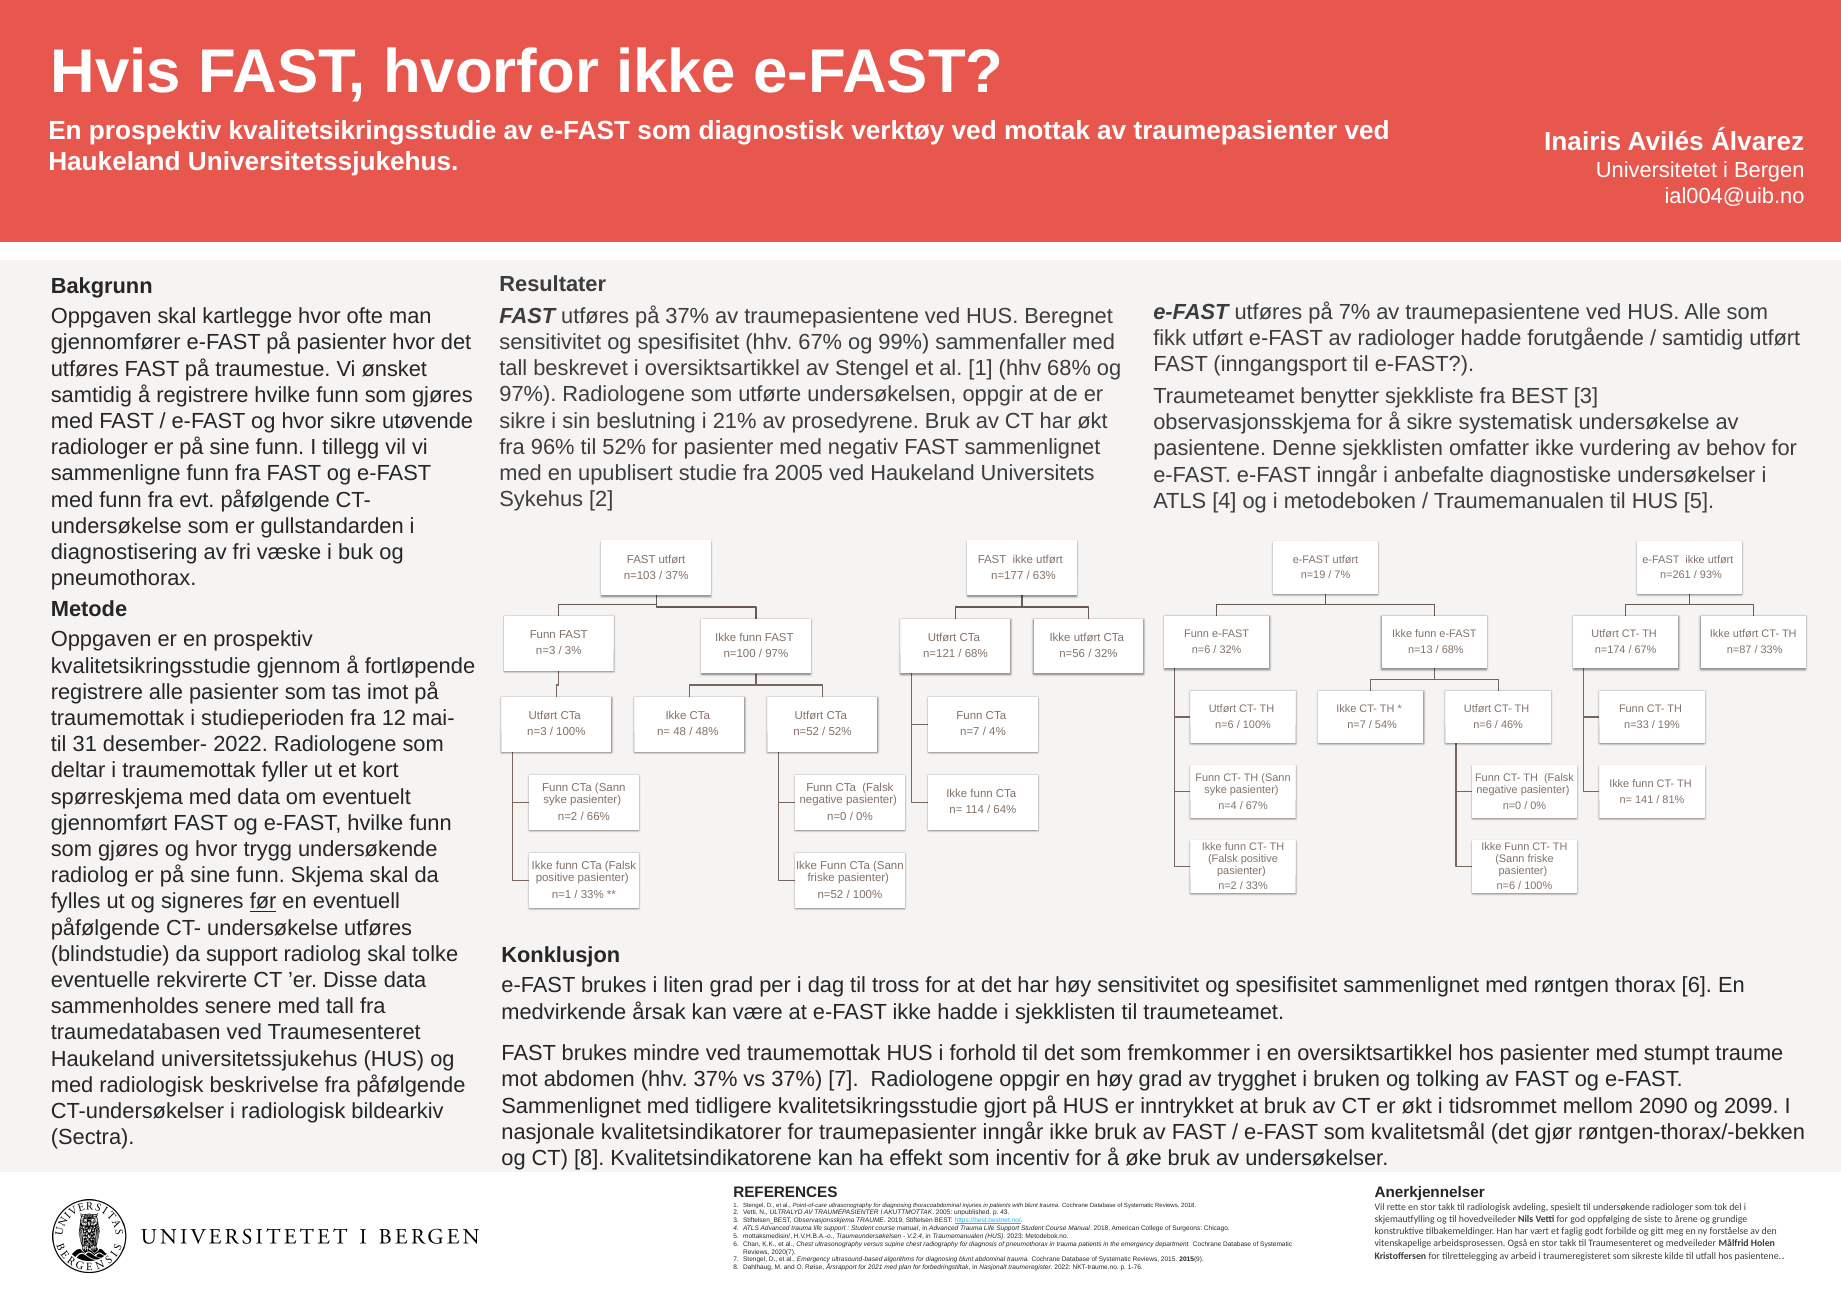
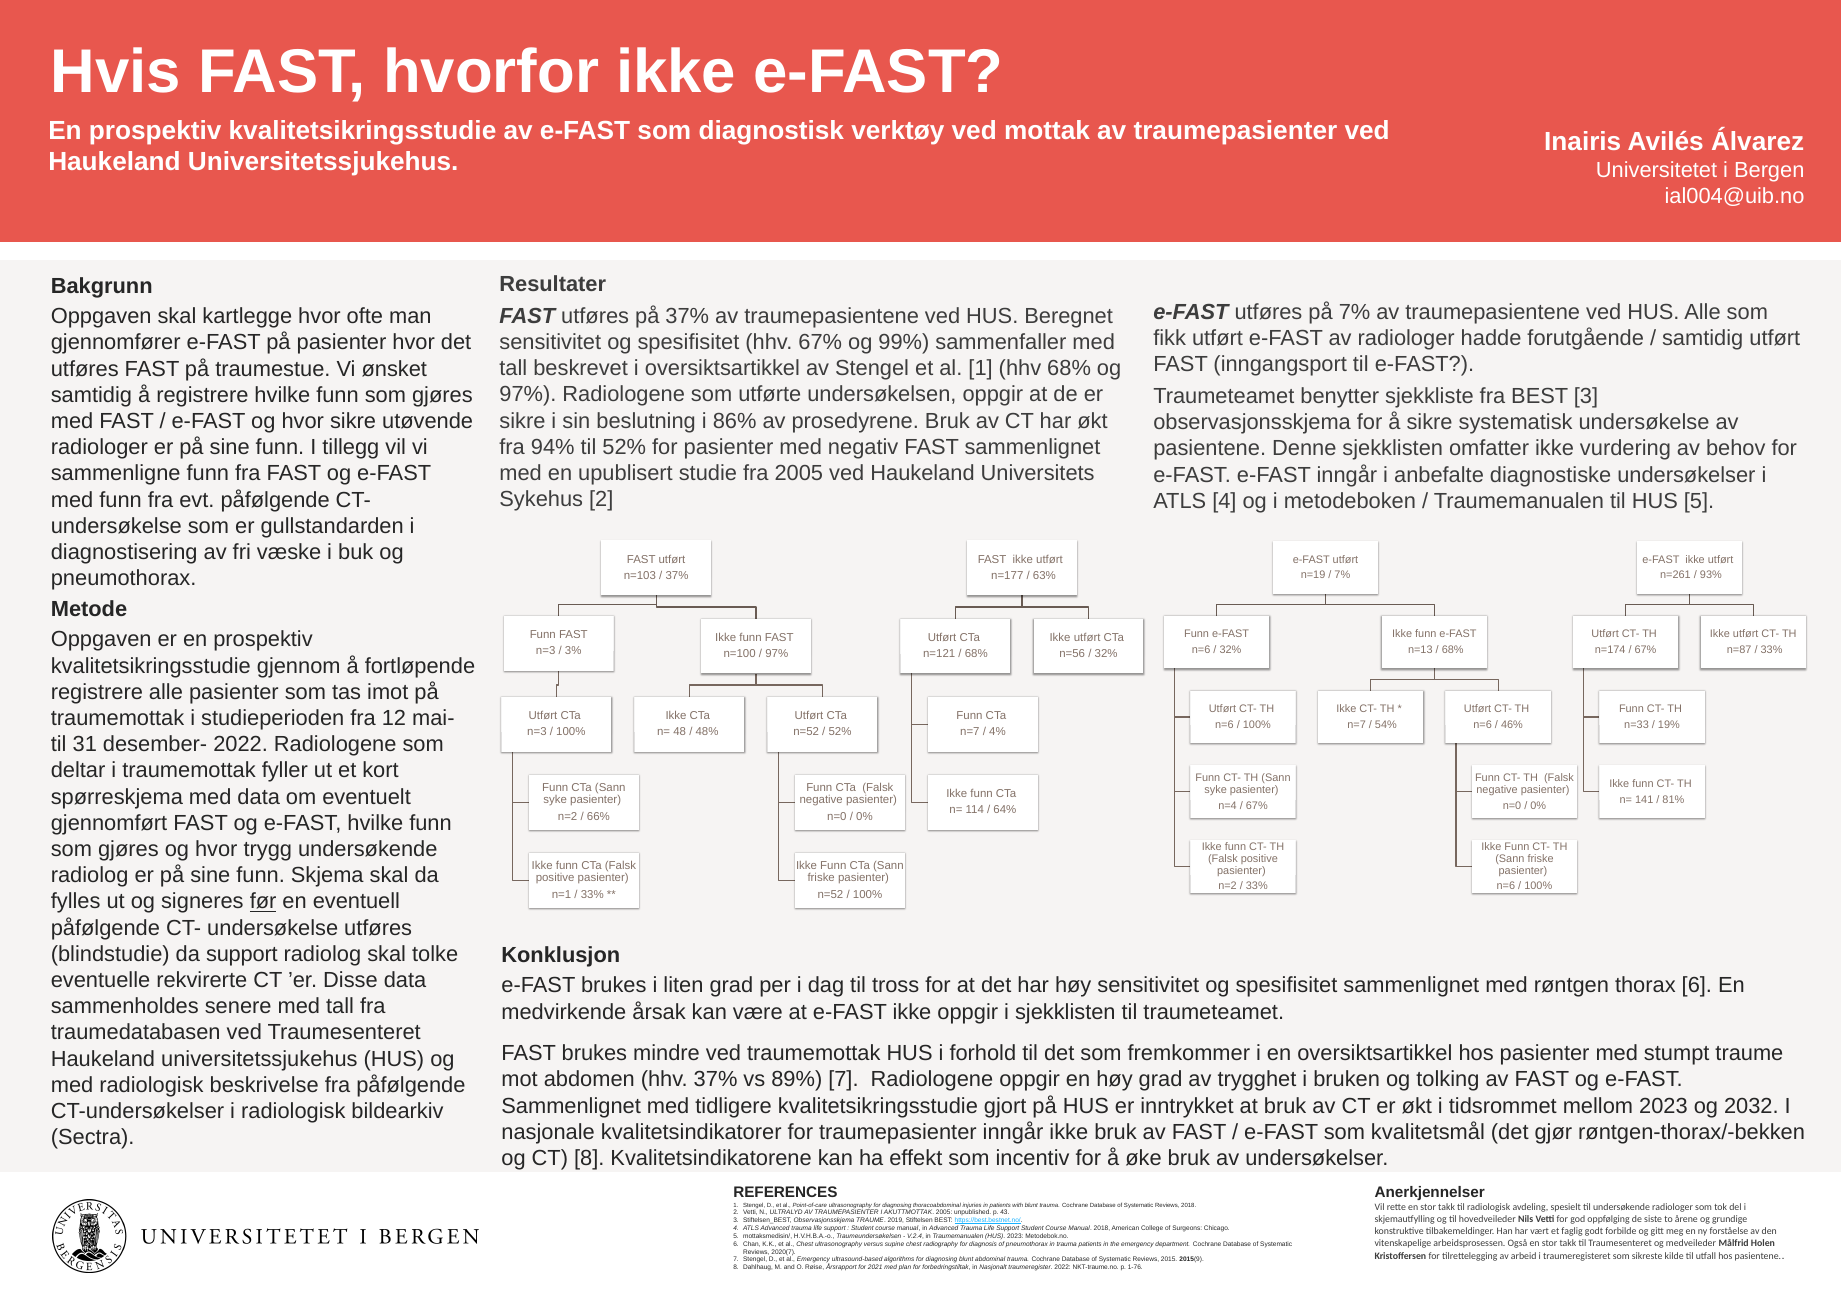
21%: 21% -> 86%
96%: 96% -> 94%
ikke hadde: hadde -> oppgir
vs 37%: 37% -> 89%
mellom 2090: 2090 -> 2023
2099: 2099 -> 2032
